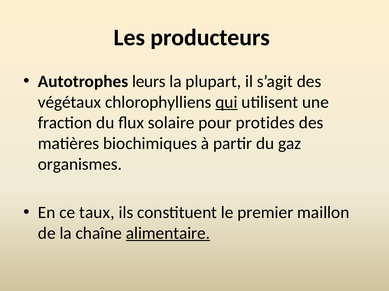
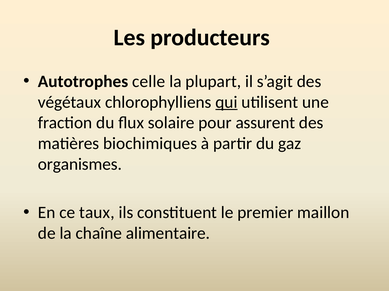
leurs: leurs -> celle
protides: protides -> assurent
alimentaire underline: present -> none
